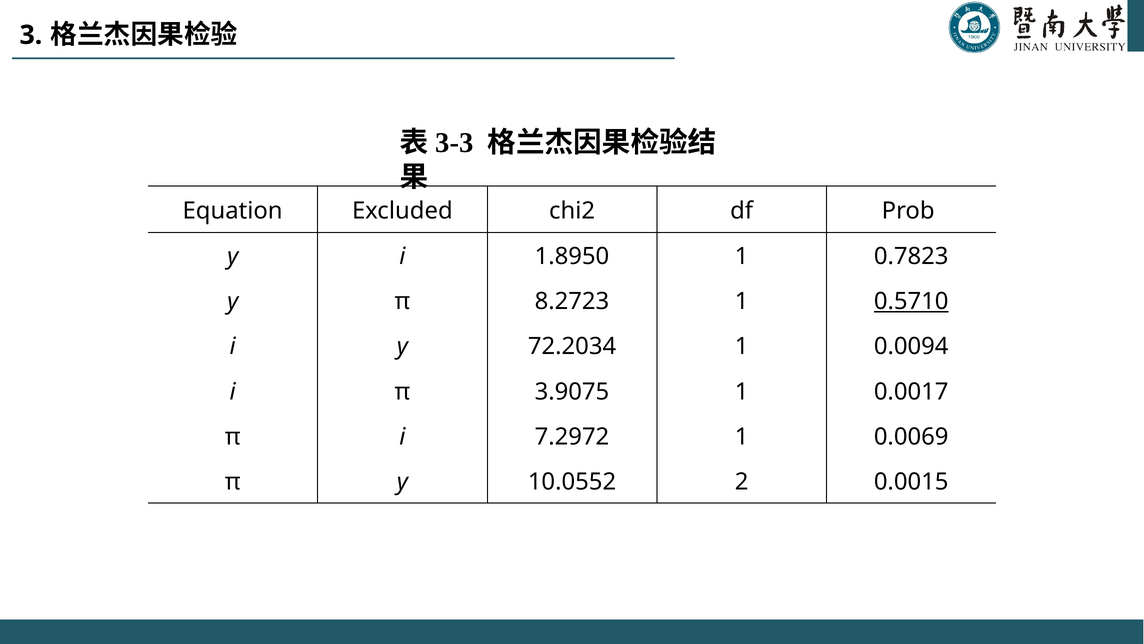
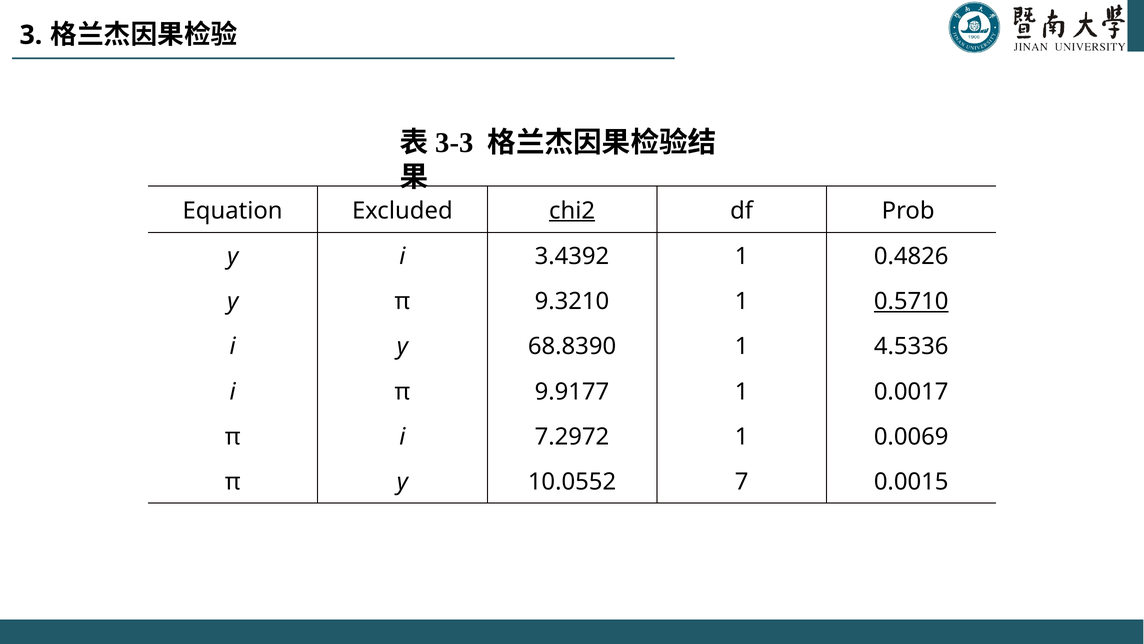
chi2 underline: none -> present
1.8950: 1.8950 -> 3.4392
0.7823: 0.7823 -> 0.4826
8.2723: 8.2723 -> 9.3210
72.2034: 72.2034 -> 68.8390
0.0094: 0.0094 -> 4.5336
3.9075: 3.9075 -> 9.9177
2: 2 -> 7
